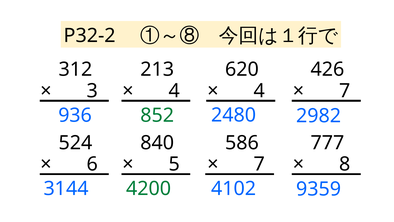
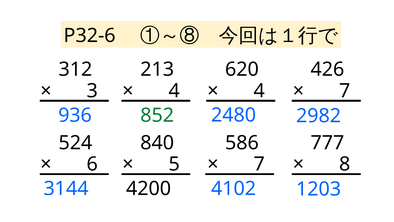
P32-2: P32-2 -> P32-6
4200 colour: green -> black
9359: 9359 -> 1203
